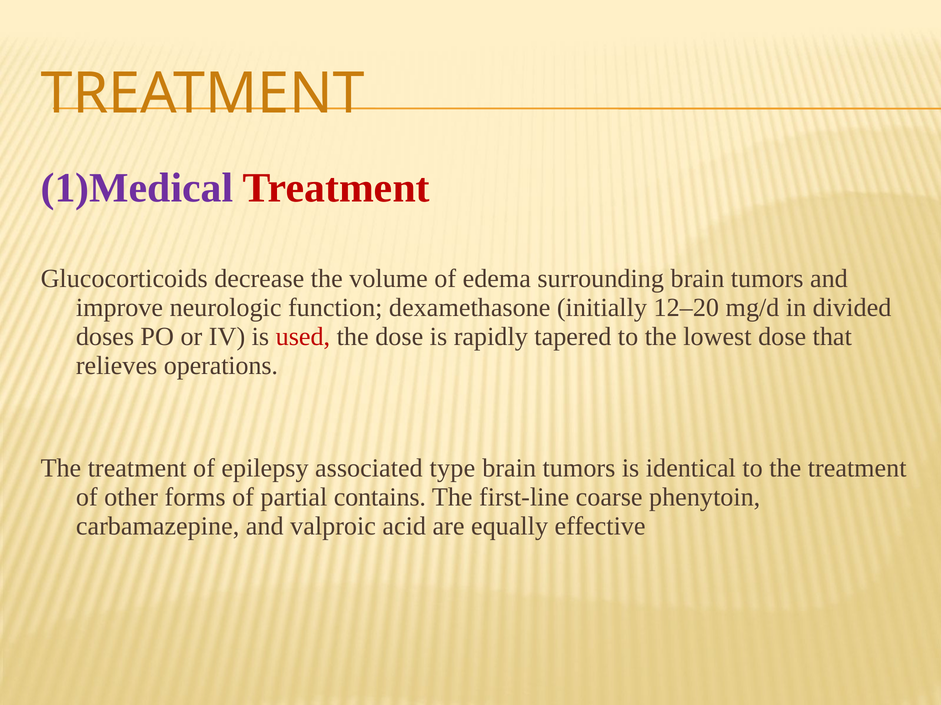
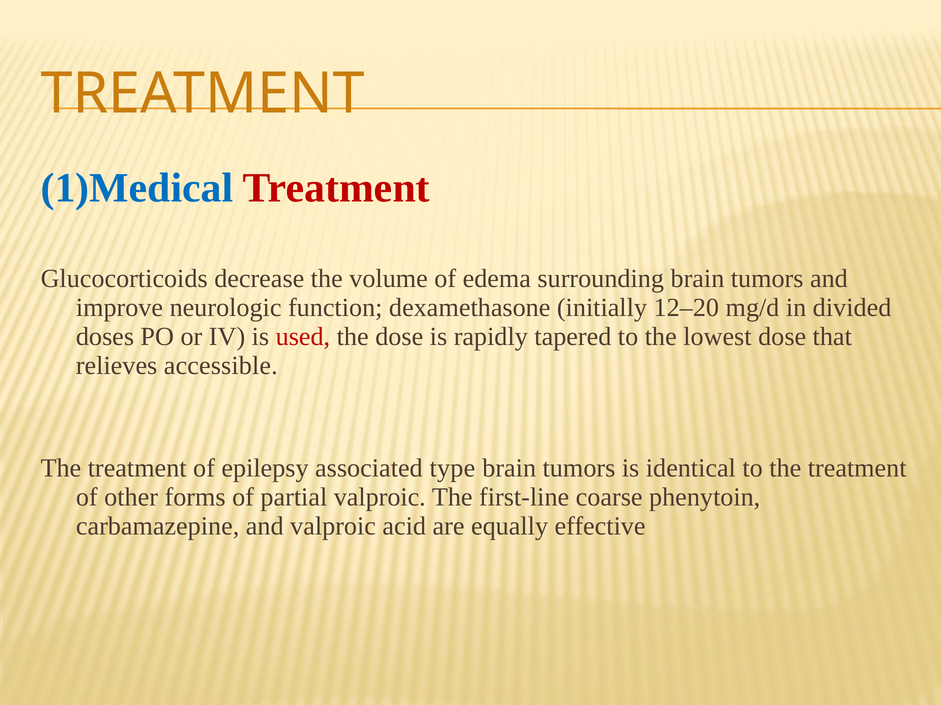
1)Medical colour: purple -> blue
operations: operations -> accessible
partial contains: contains -> valproic
